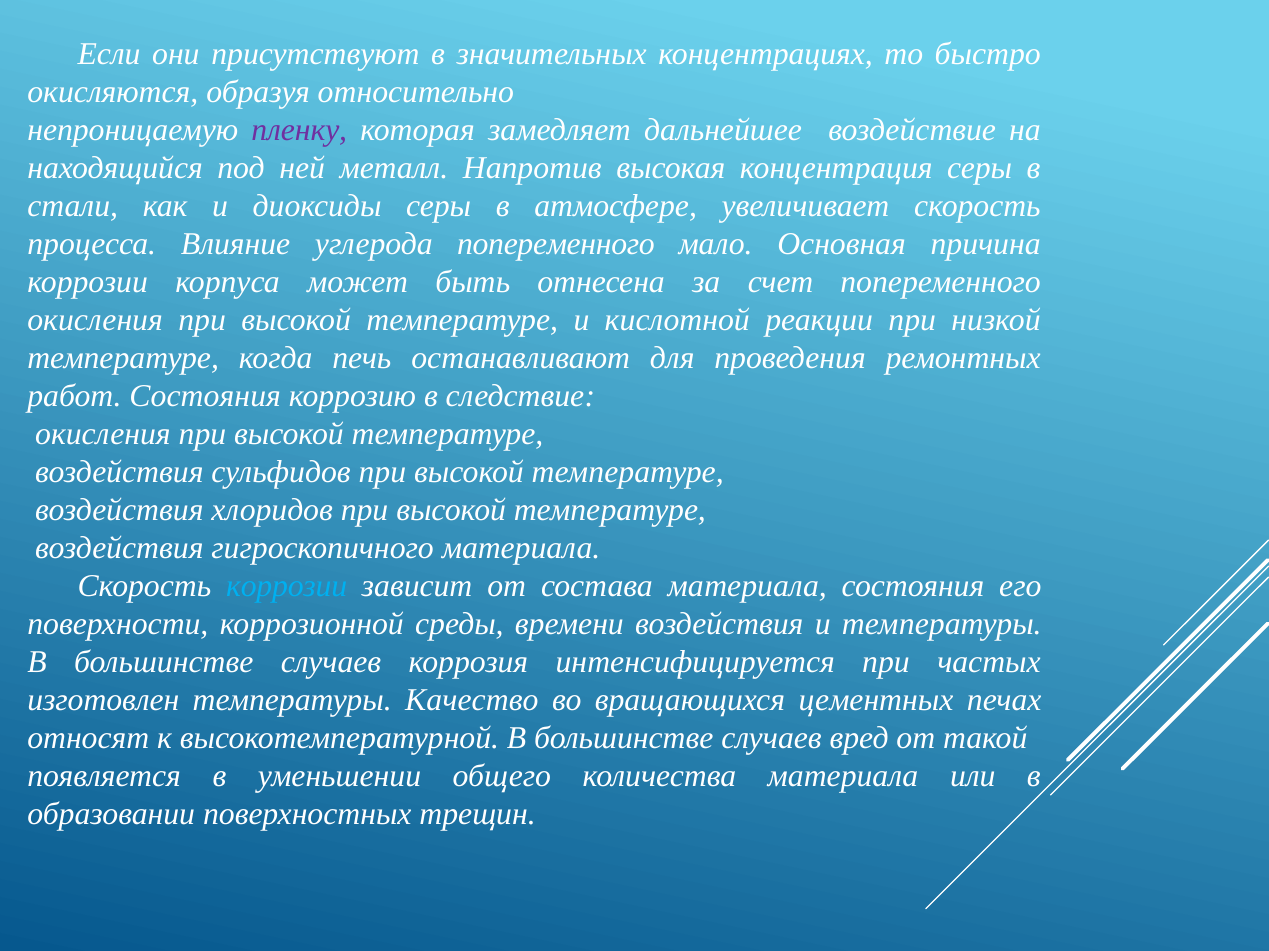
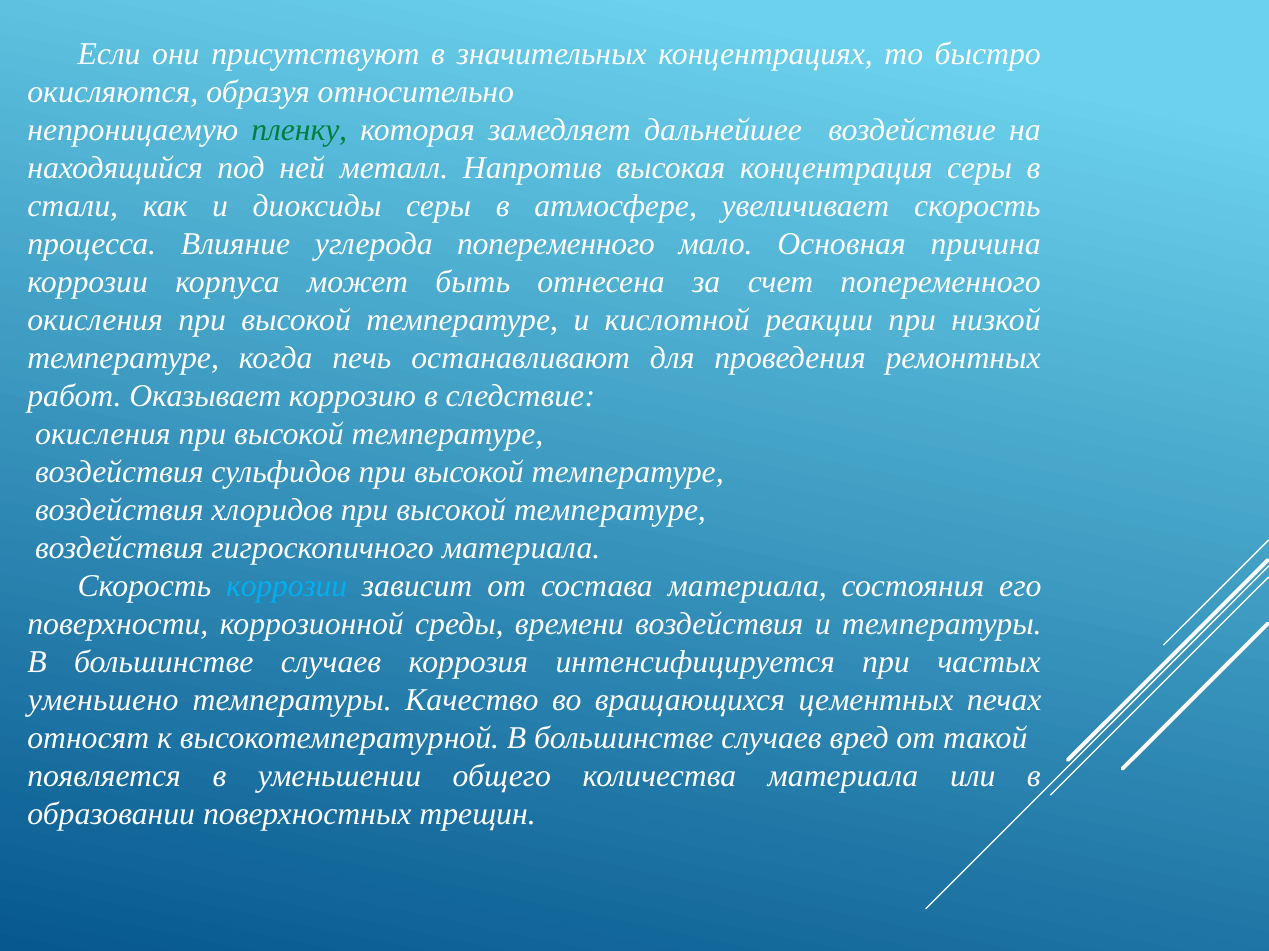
пленку colour: purple -> green
работ Состояния: Состояния -> Оказывает
изготовлен: изготовлен -> уменьшено
